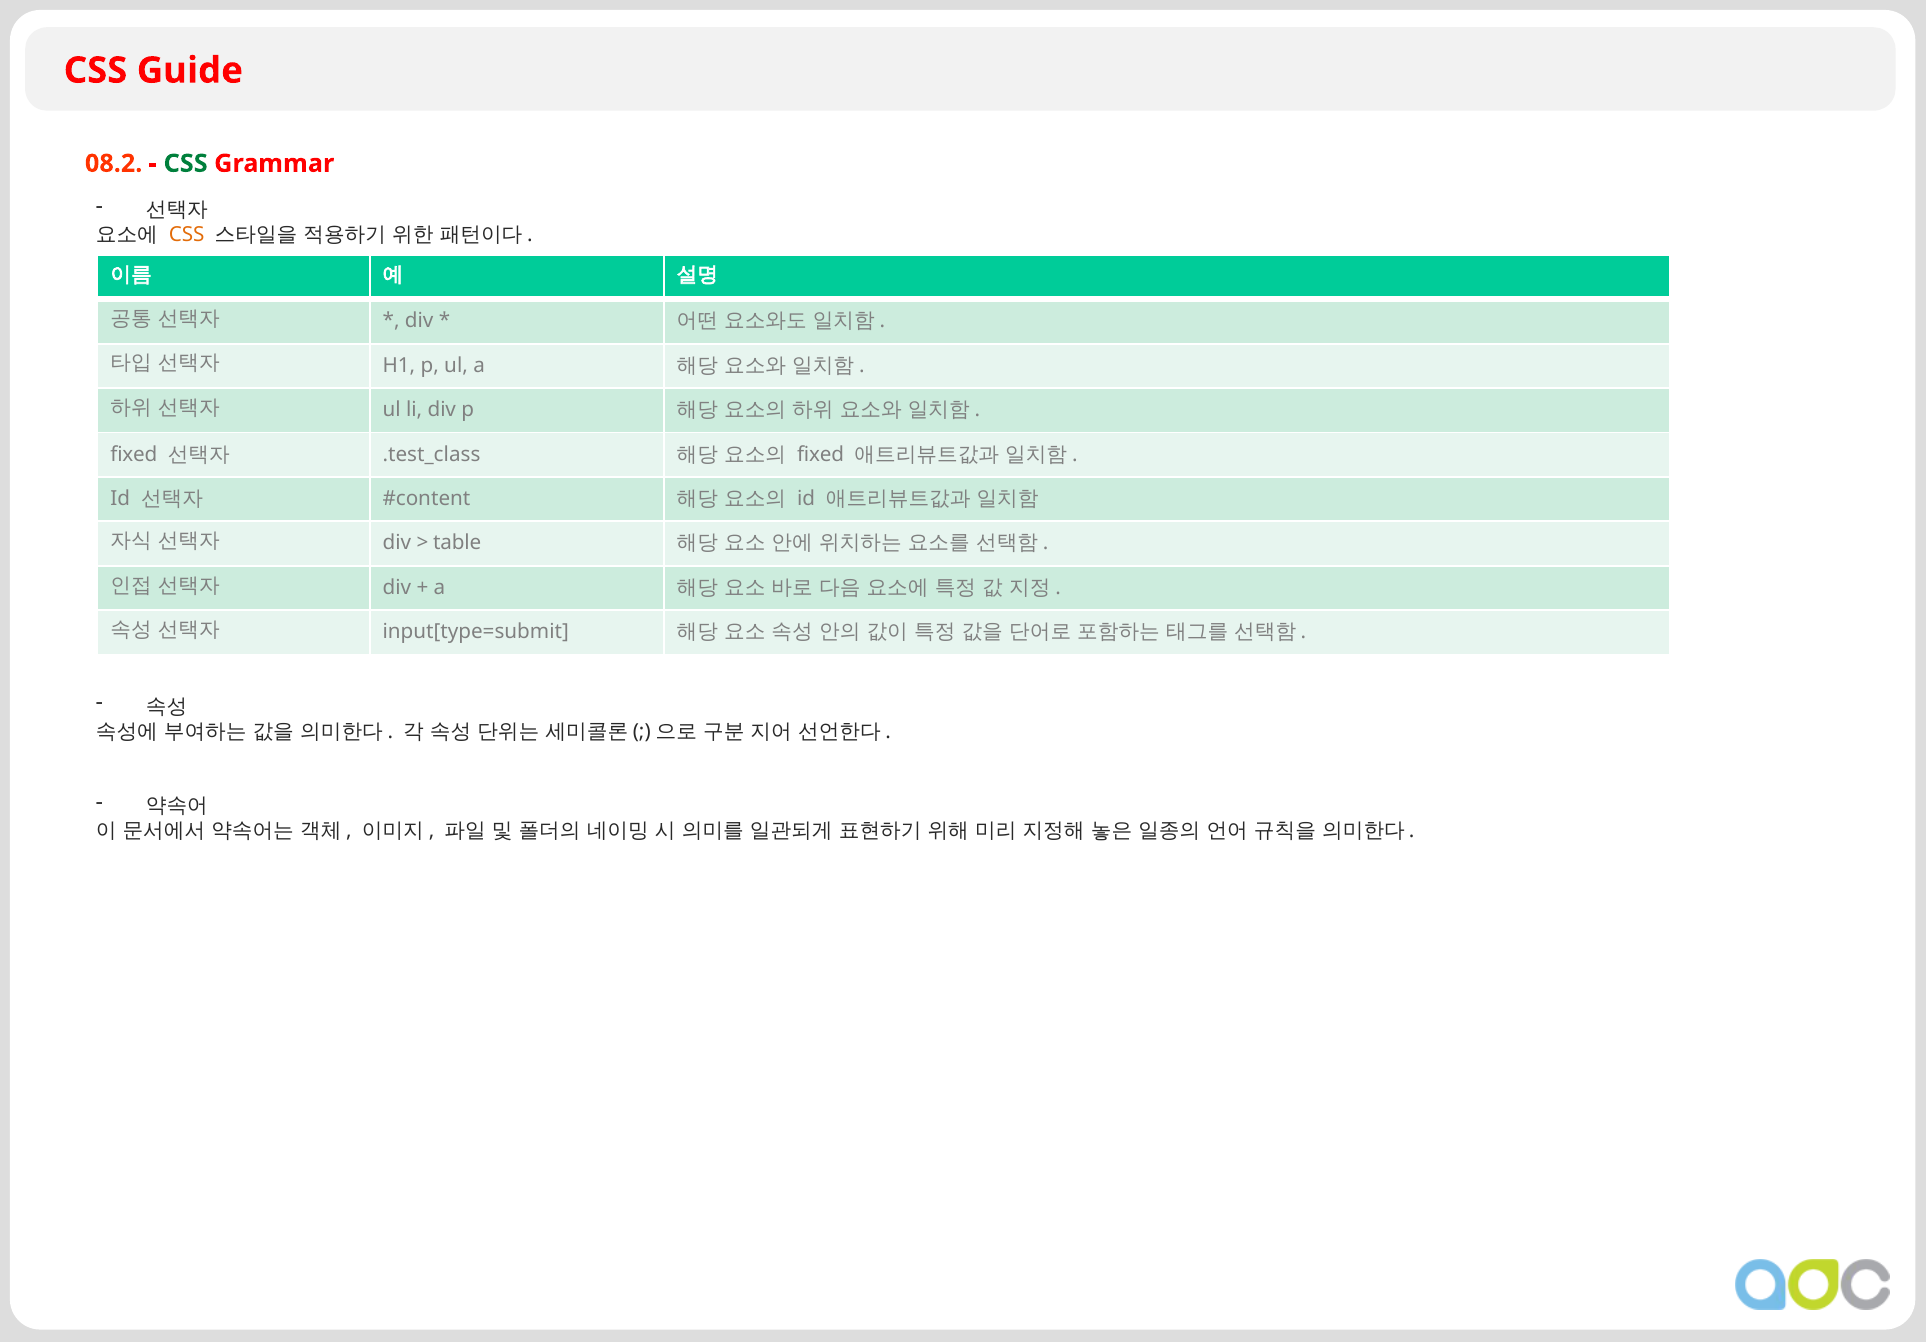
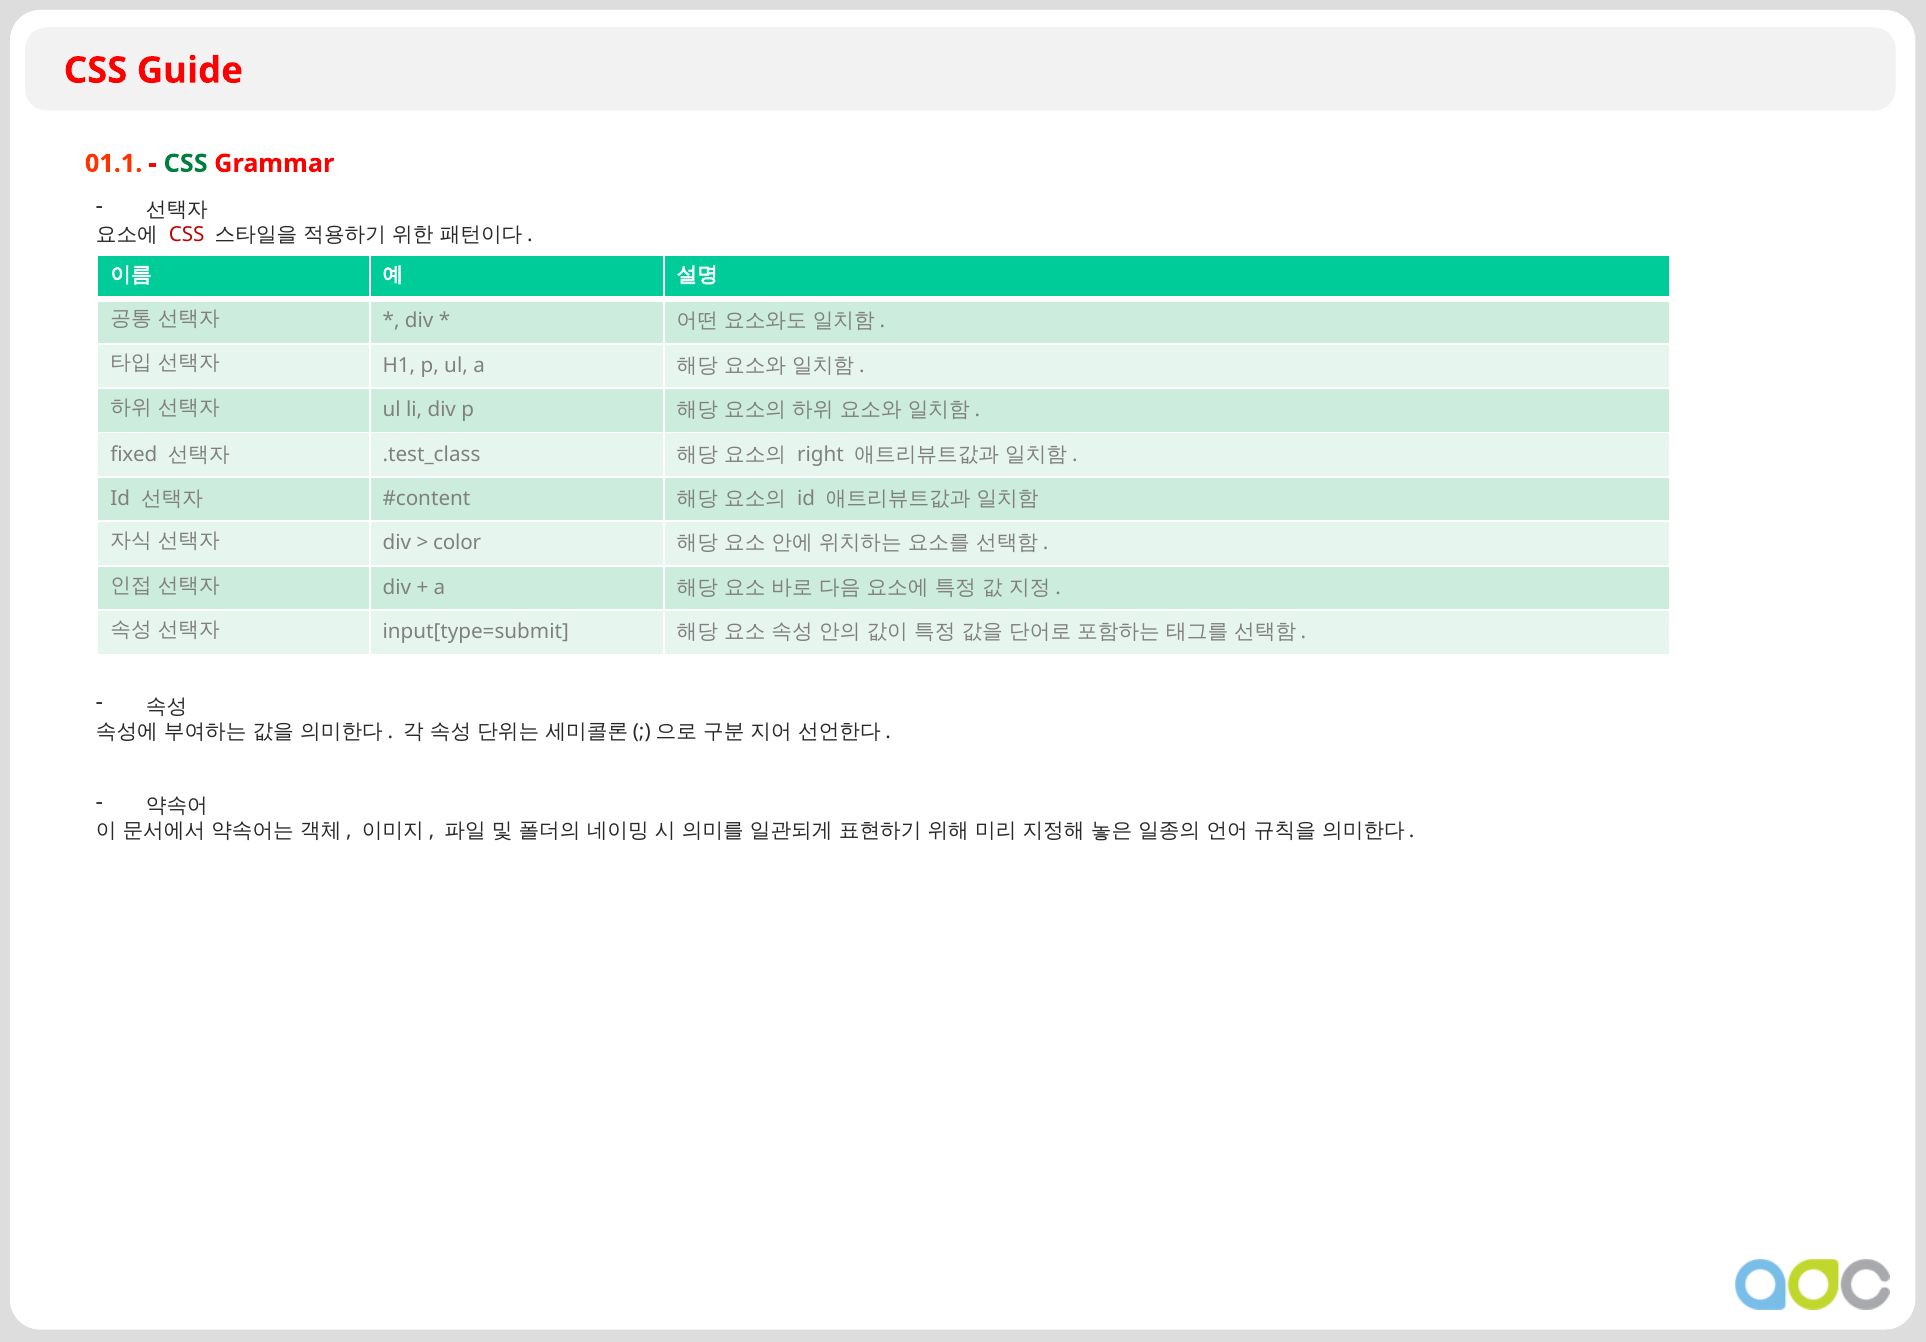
08.2: 08.2 -> 01.1
CSS at (187, 234) colour: orange -> red
fixed at (821, 454): fixed -> right
table: table -> color
